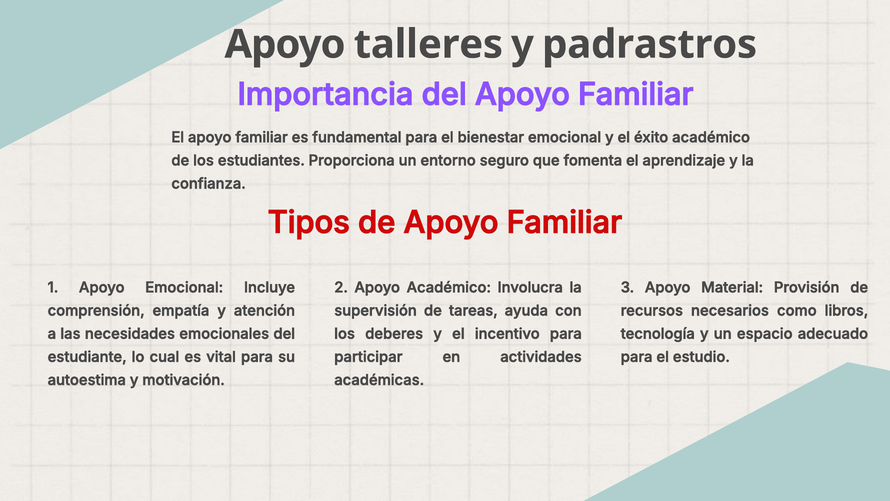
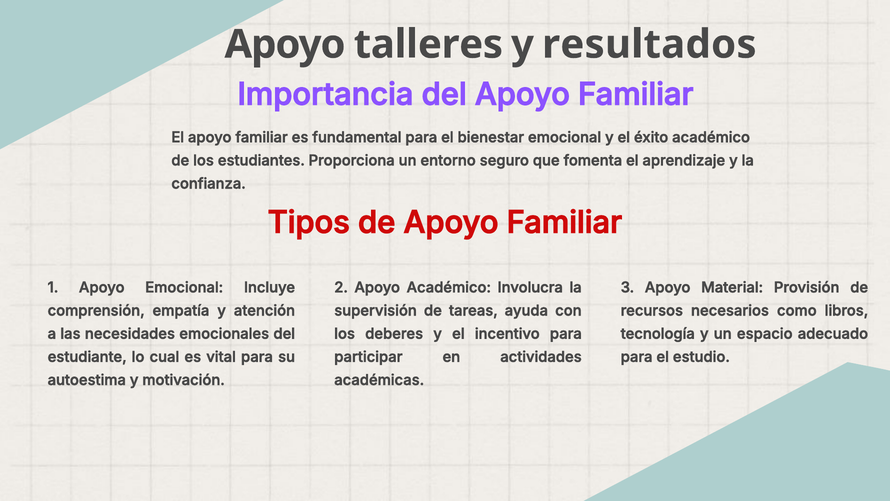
padrastros: padrastros -> resultados
